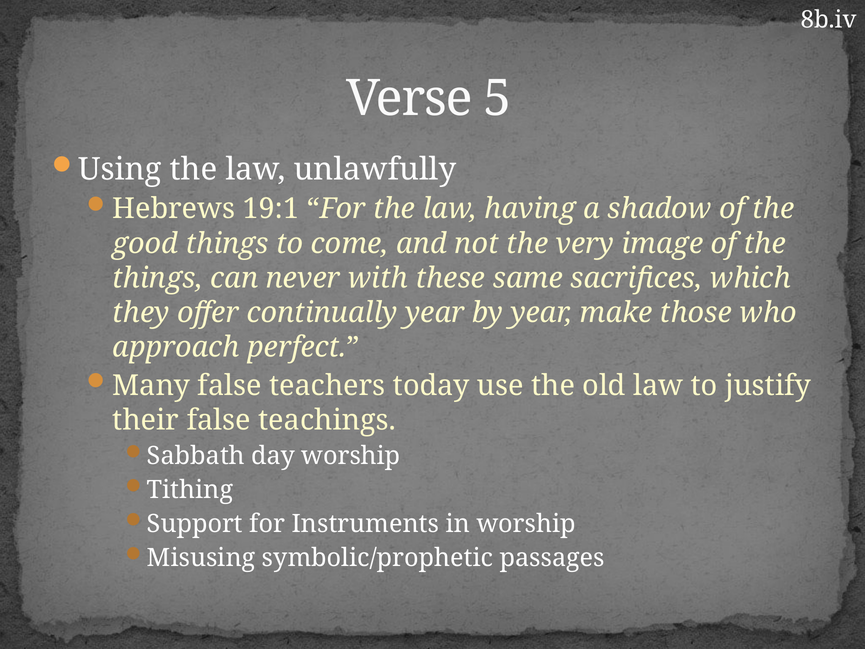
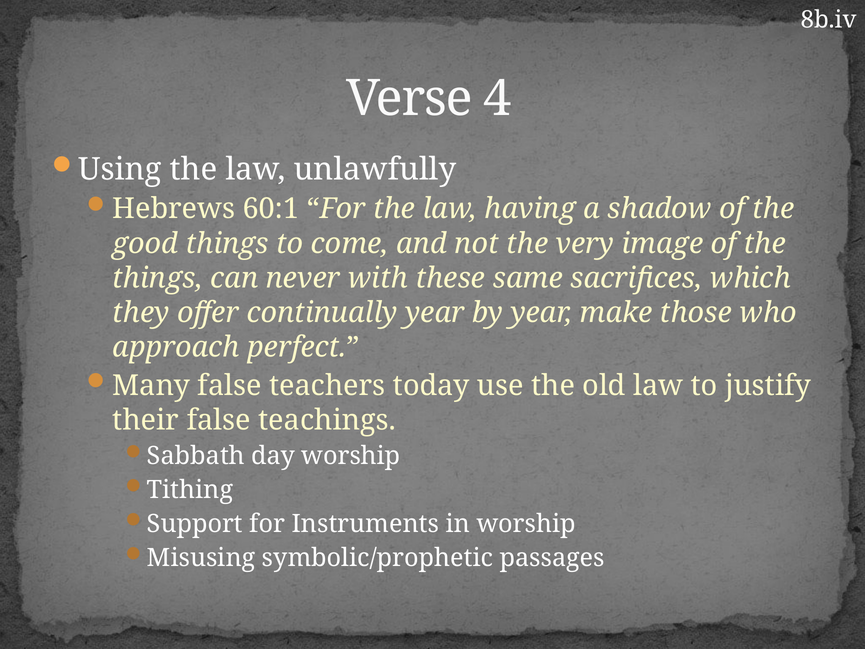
5: 5 -> 4
19:1: 19:1 -> 60:1
